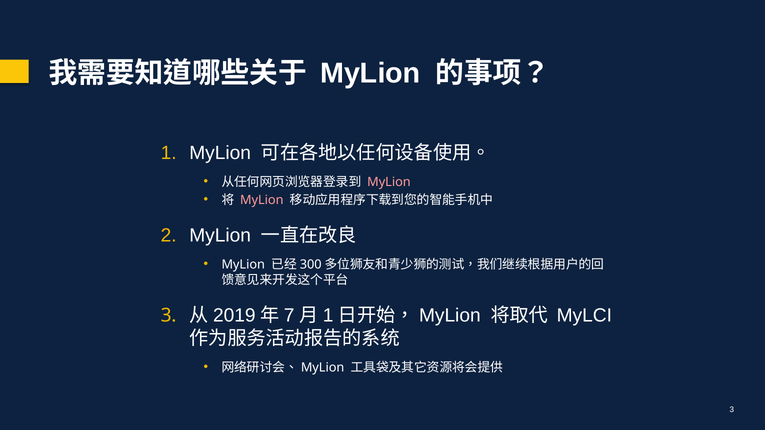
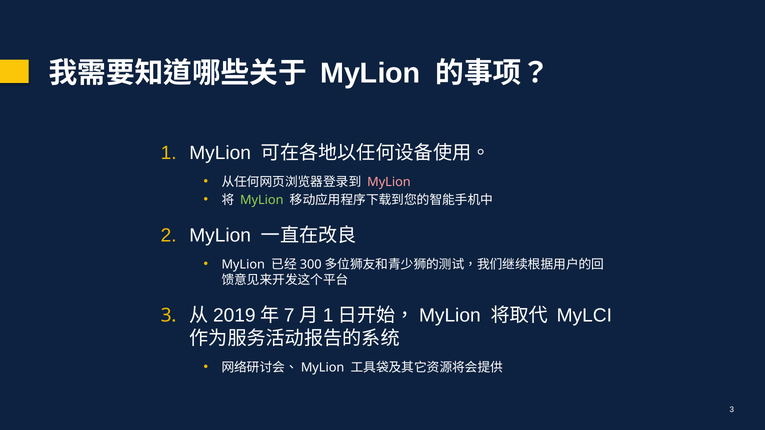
MyLion at (262, 200) colour: pink -> light green
